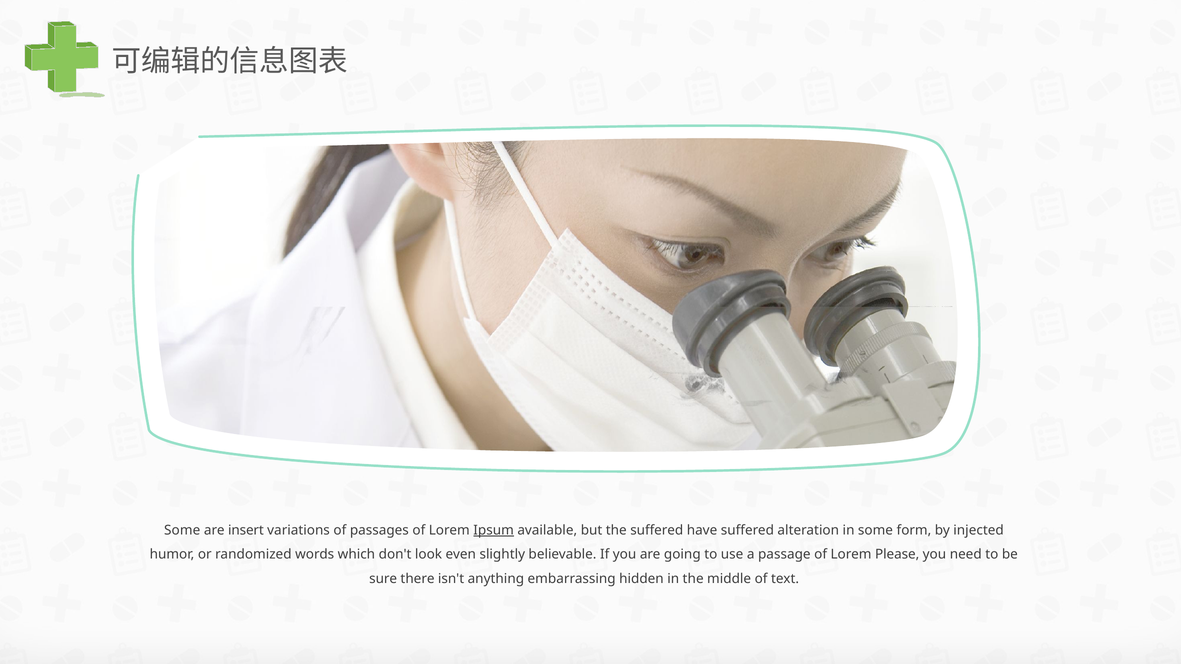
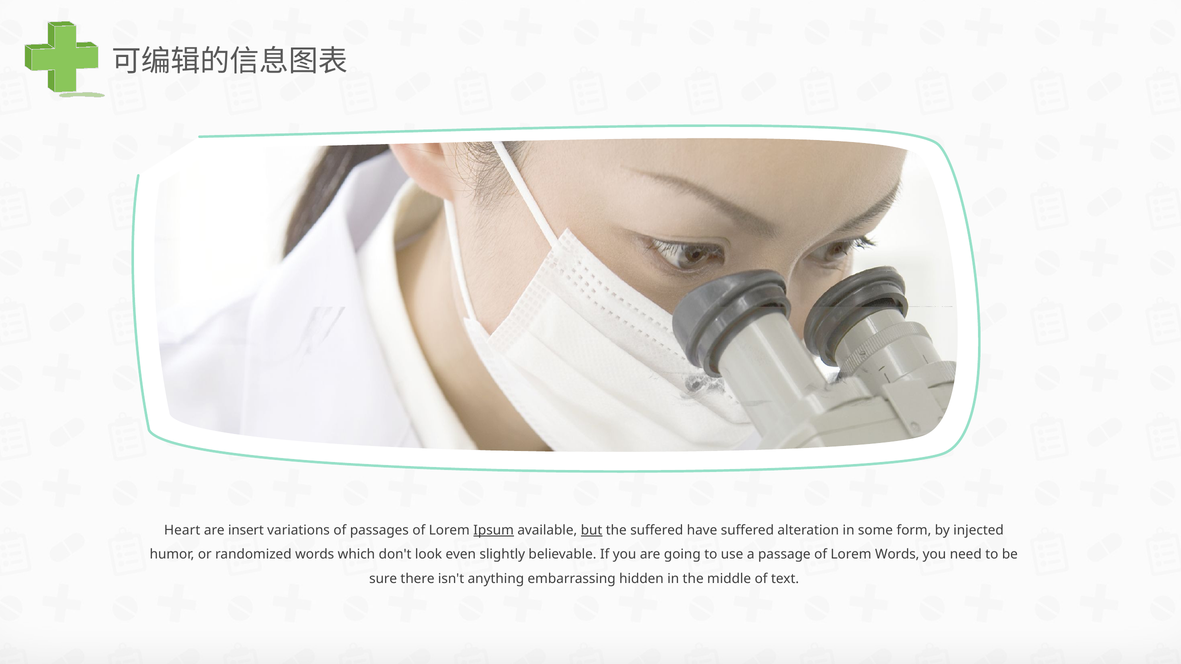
Some at (182, 530): Some -> Heart
but underline: none -> present
Lorem Please: Please -> Words
